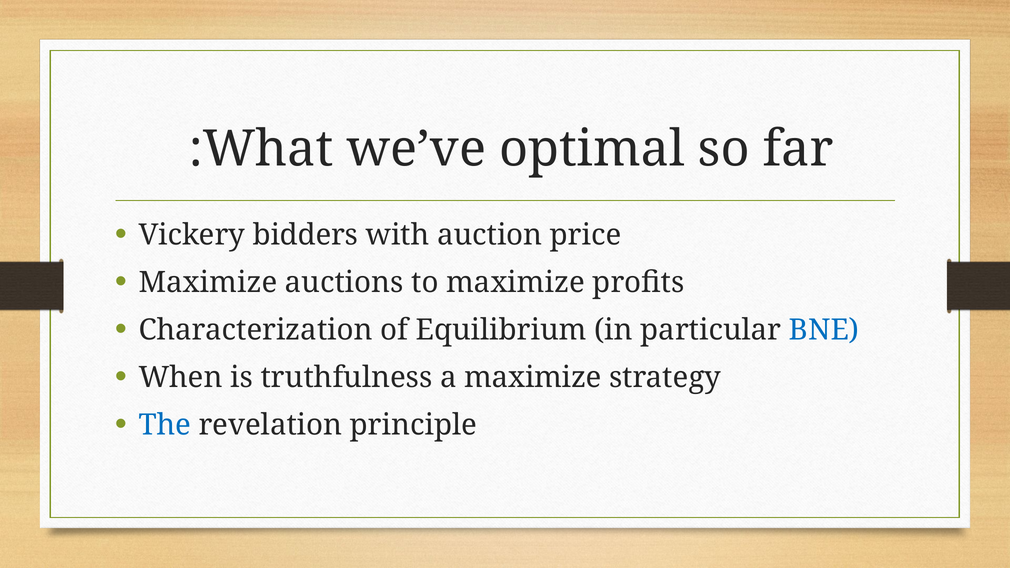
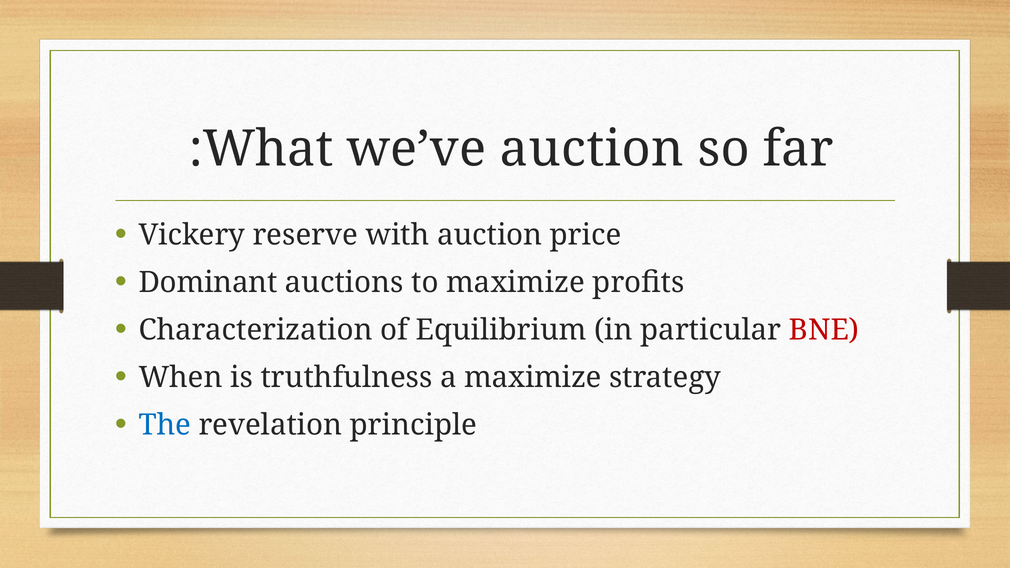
we’ve optimal: optimal -> auction
bidders: bidders -> reserve
Maximize at (208, 283): Maximize -> Dominant
BNE colour: blue -> red
